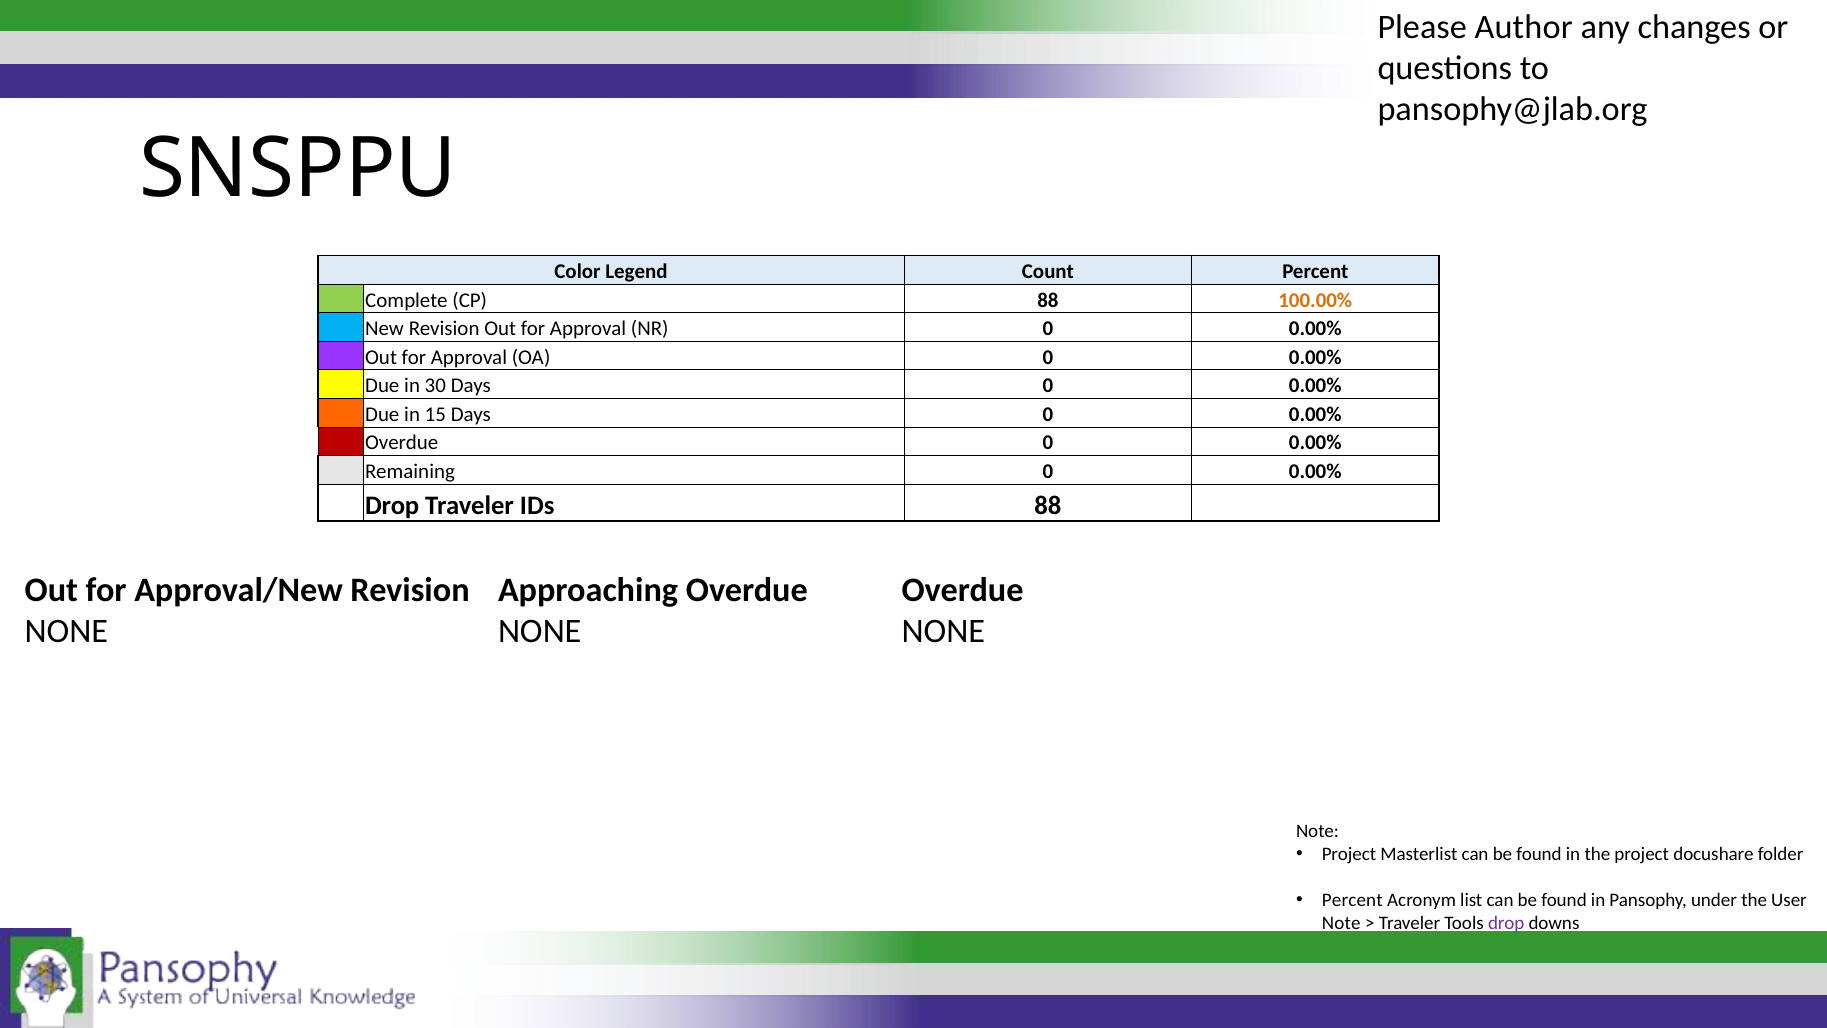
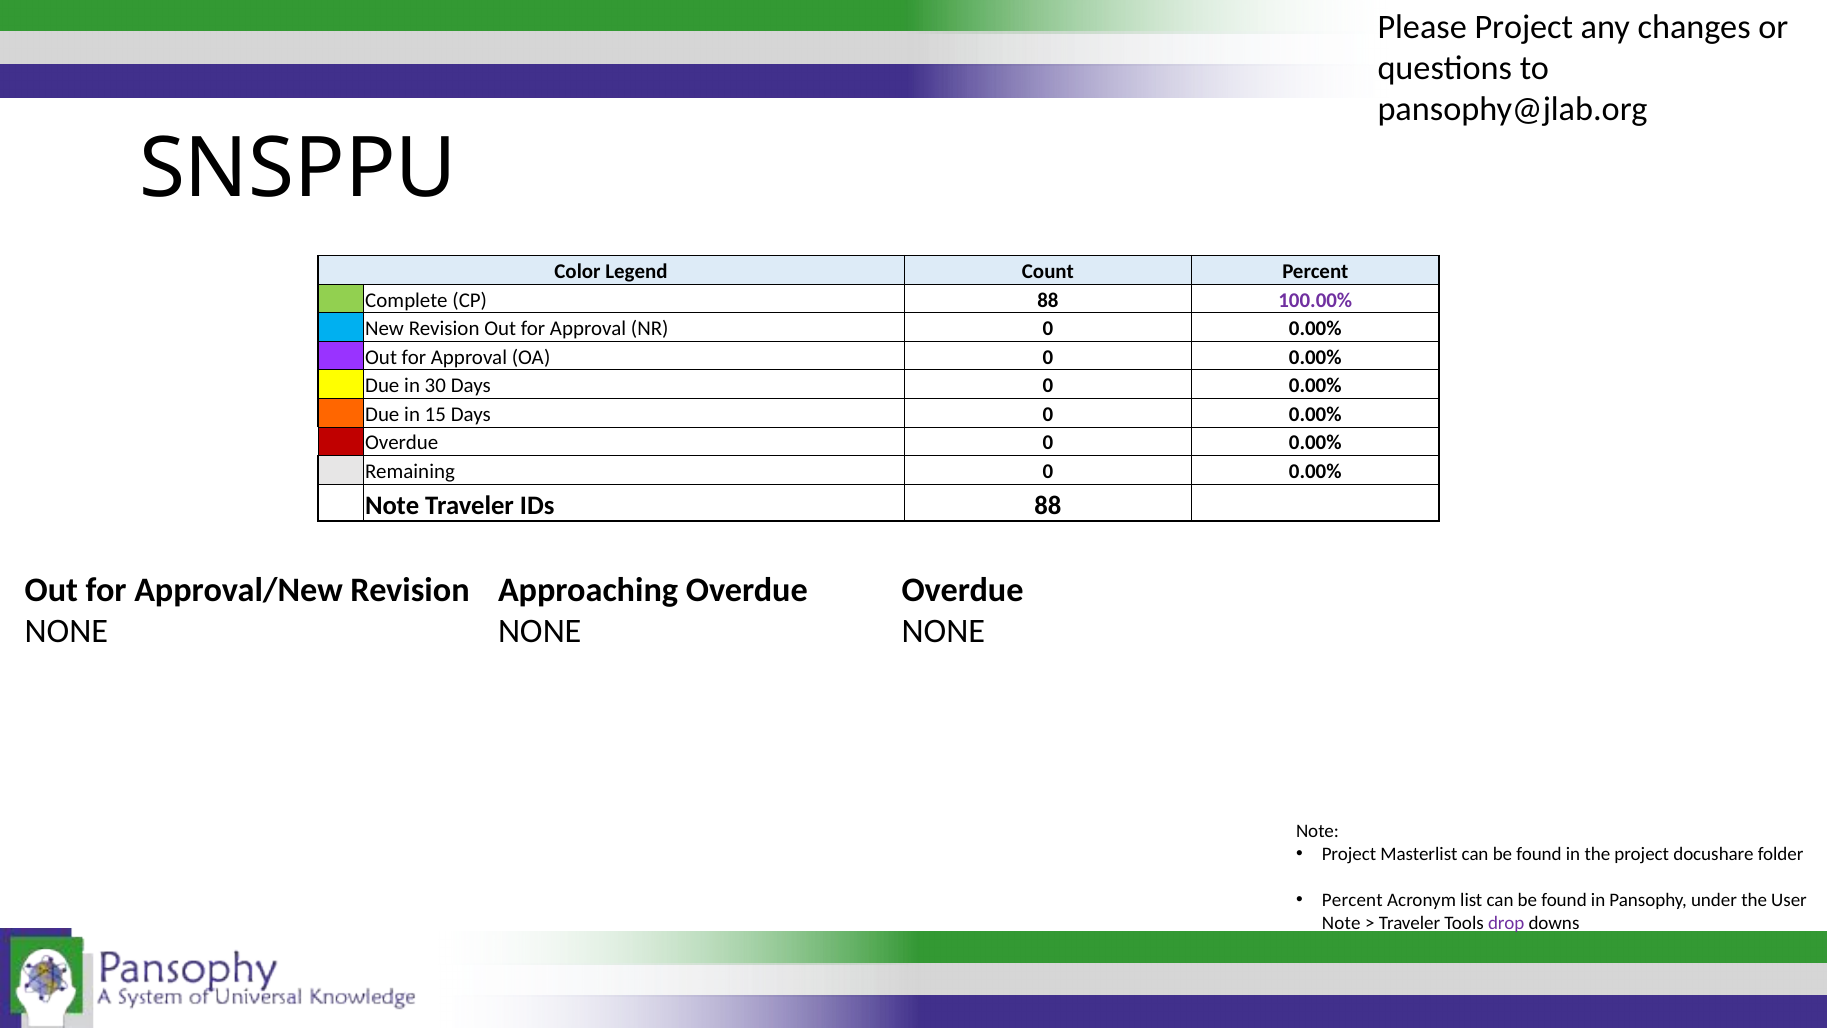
Please Author: Author -> Project
100.00% colour: orange -> purple
Drop at (392, 505): Drop -> Note
